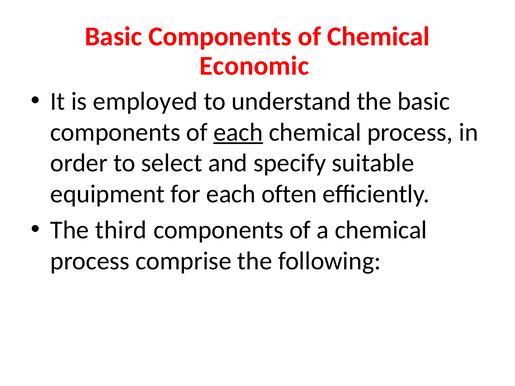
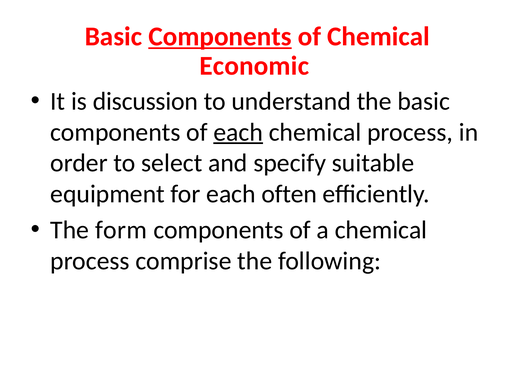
Components at (220, 37) underline: none -> present
employed: employed -> discussion
third: third -> form
